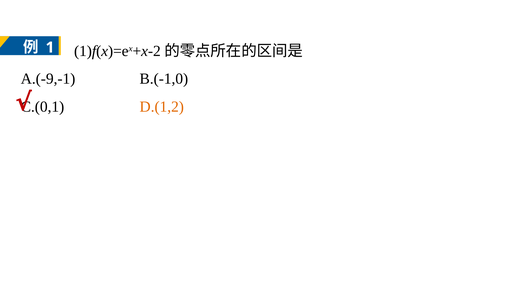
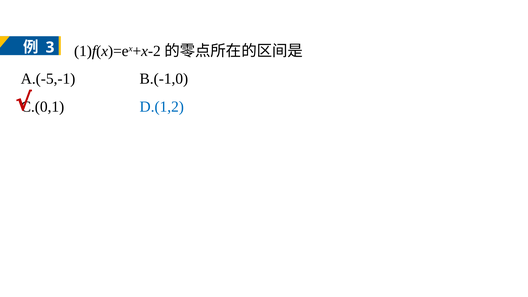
1: 1 -> 3
A.(-9,-1: A.(-9,-1 -> A.(-5,-1
D.(1,2 colour: orange -> blue
